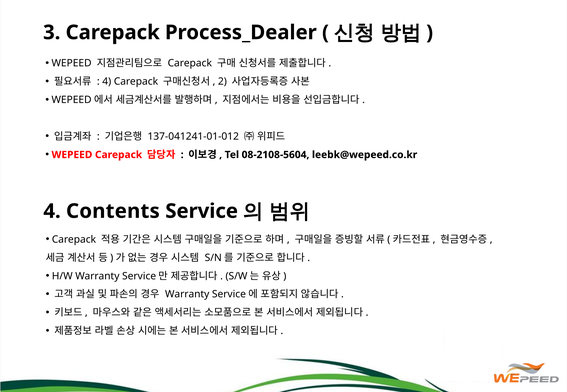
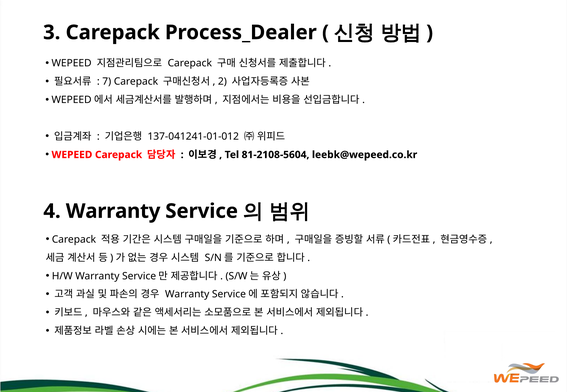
4 at (107, 82): 4 -> 7
08-2108-5604: 08-2108-5604 -> 81-2108-5604
4 Contents: Contents -> Warranty
